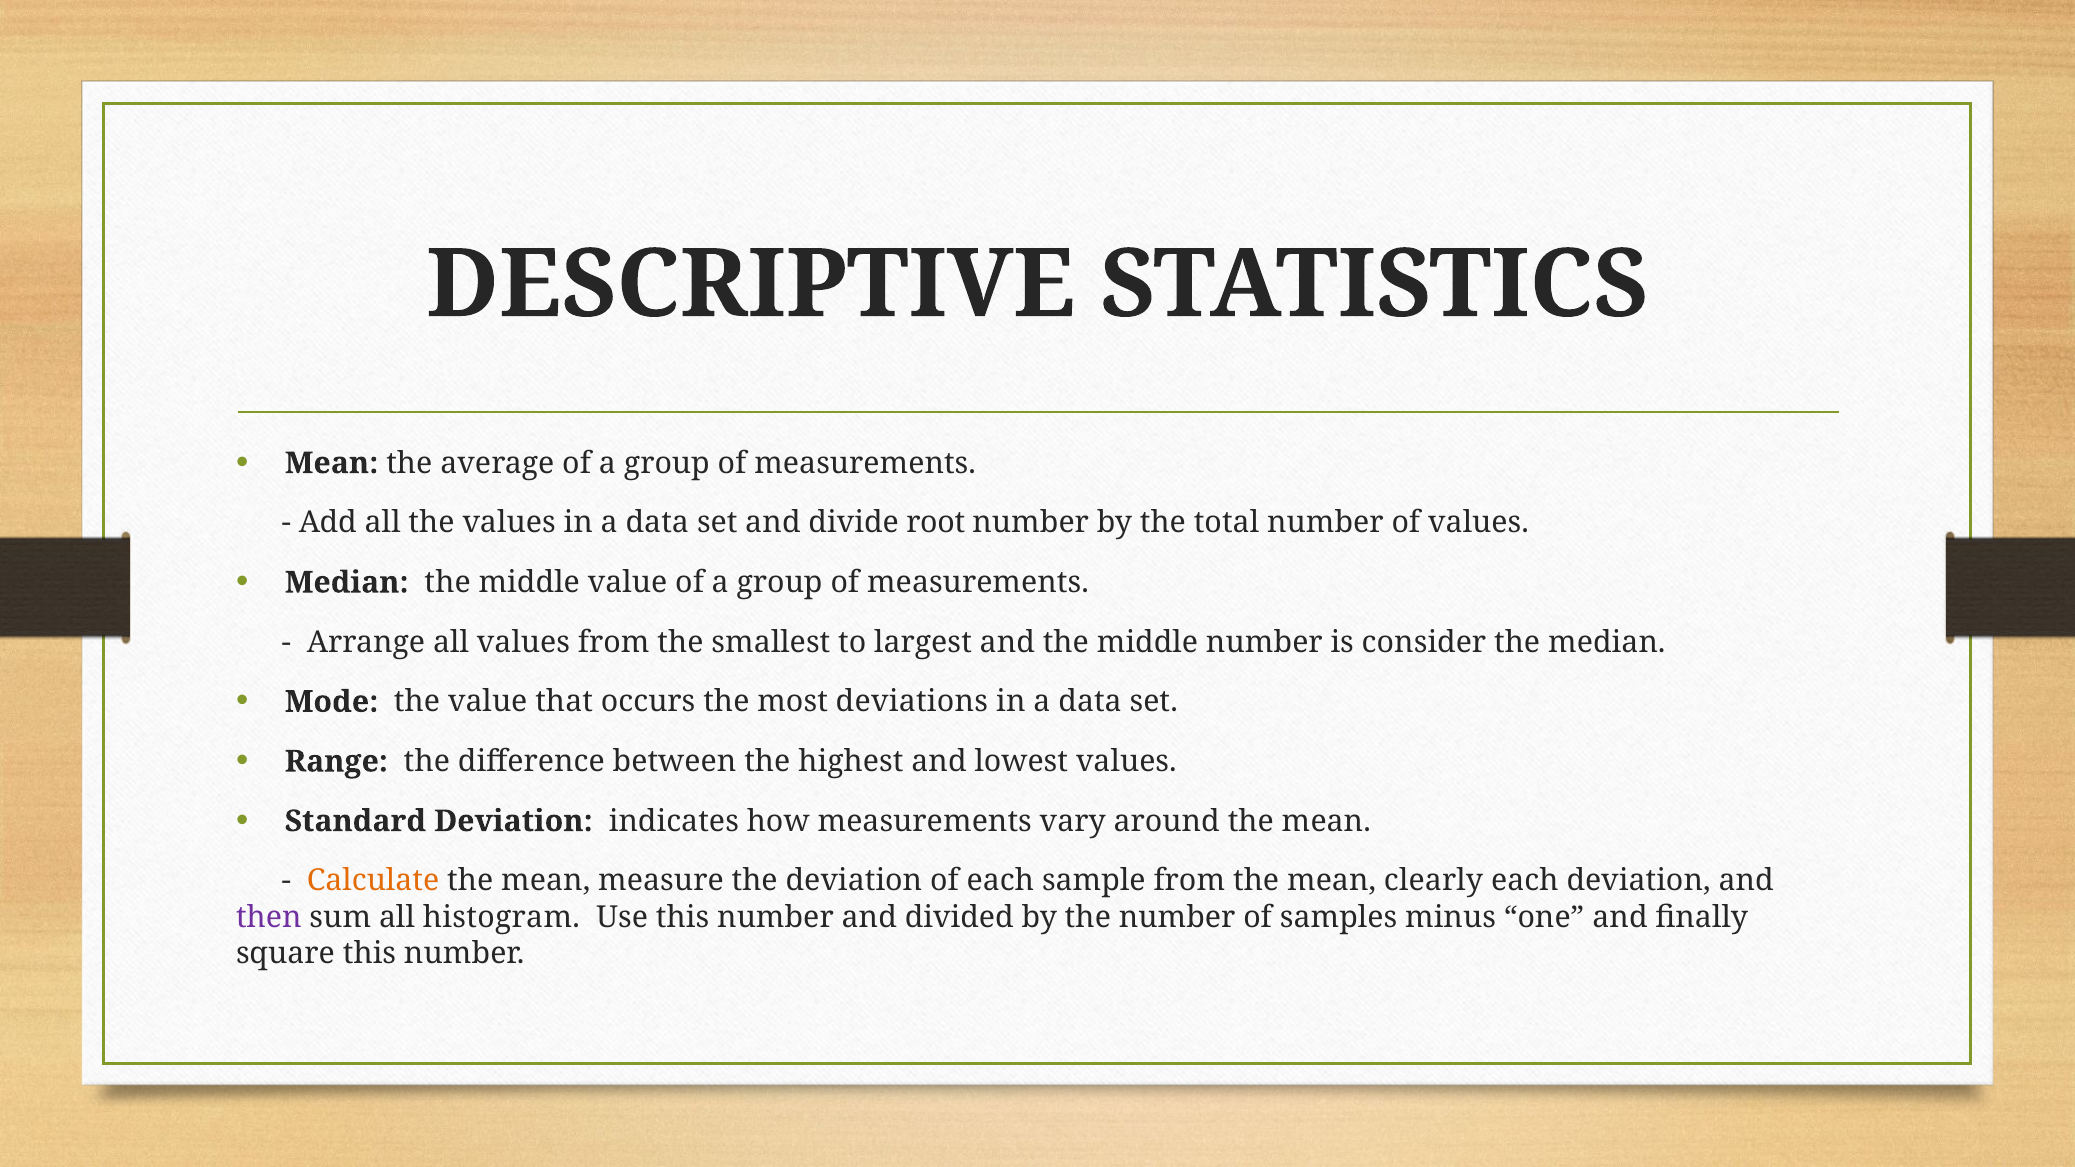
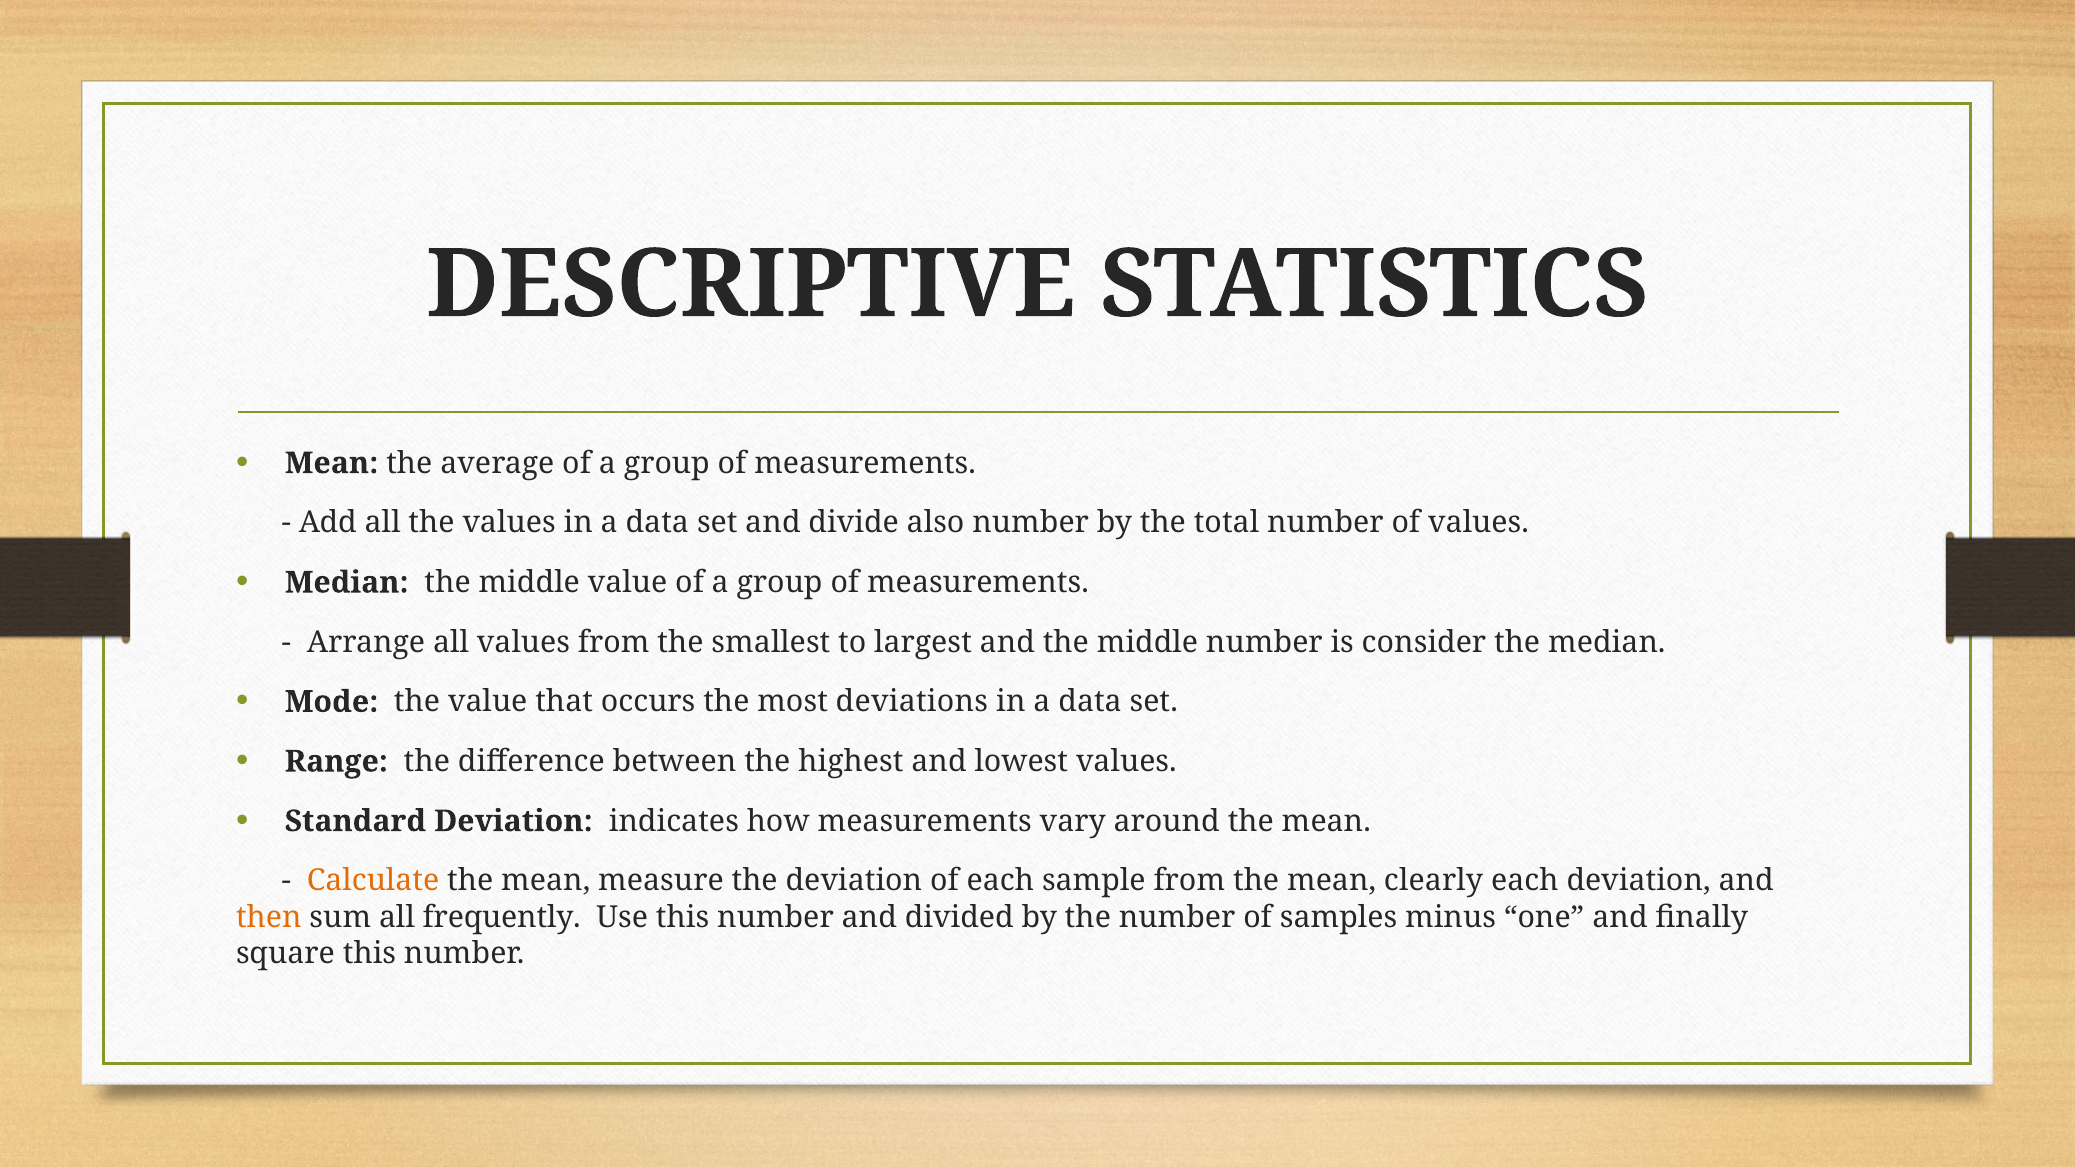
root: root -> also
then colour: purple -> orange
histogram: histogram -> frequently
